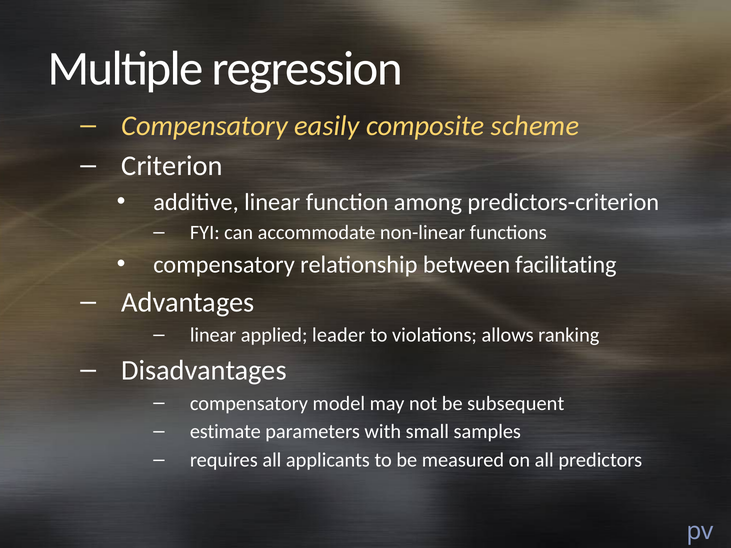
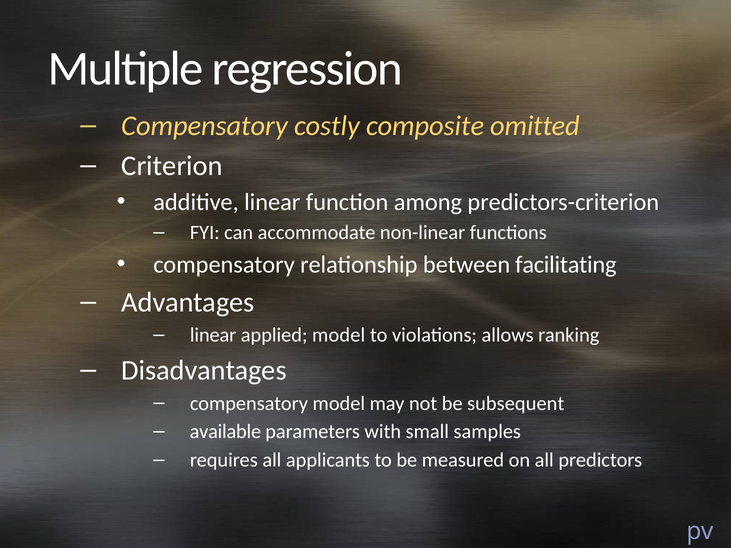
easily: easily -> costly
scheme: scheme -> omitted
applied leader: leader -> model
estimate: estimate -> available
